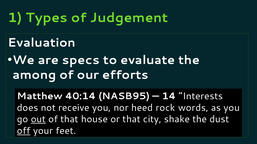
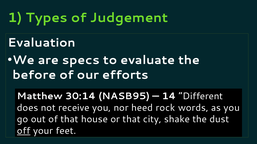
among: among -> before
40:14: 40:14 -> 30:14
Interests: Interests -> Different
out underline: present -> none
